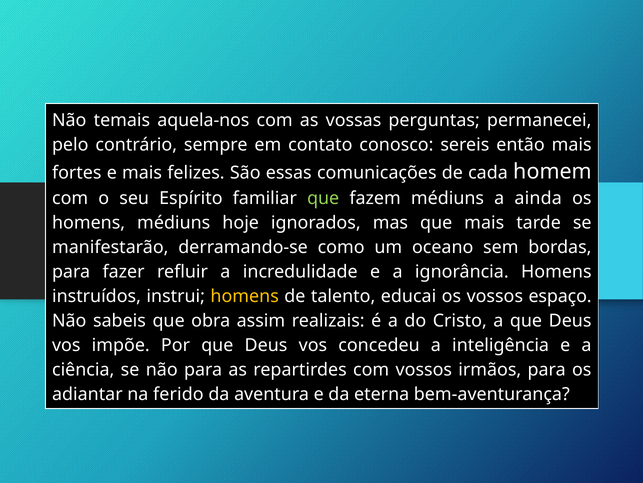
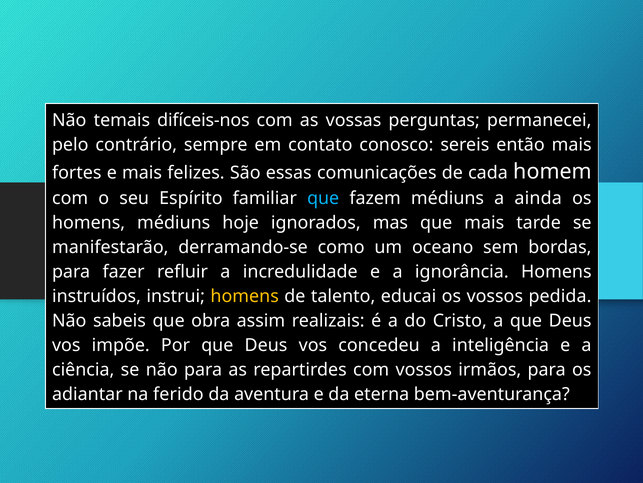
aquela-nos: aquela-nos -> difíceis-nos
que at (323, 198) colour: light green -> light blue
espaço: espaço -> pedida
